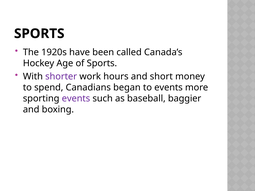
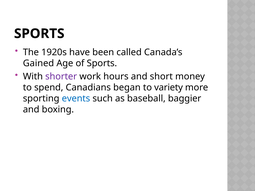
Hockey: Hockey -> Gained
to events: events -> variety
events at (76, 99) colour: purple -> blue
